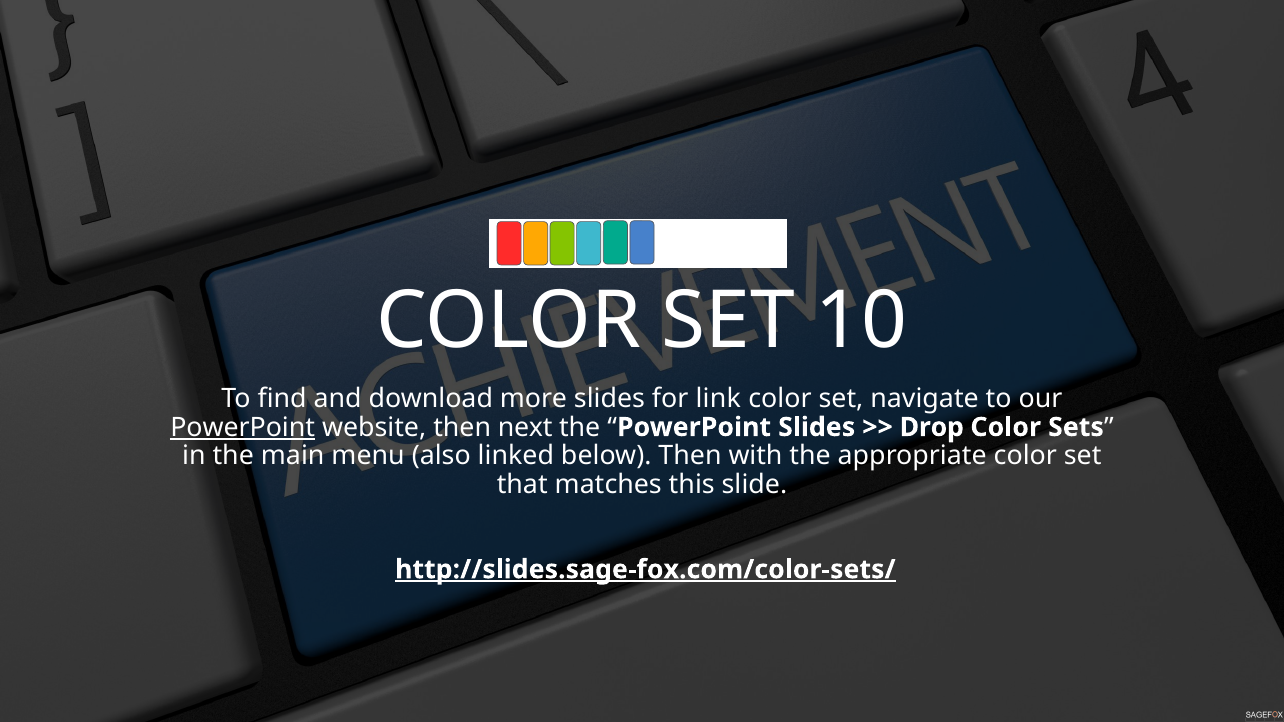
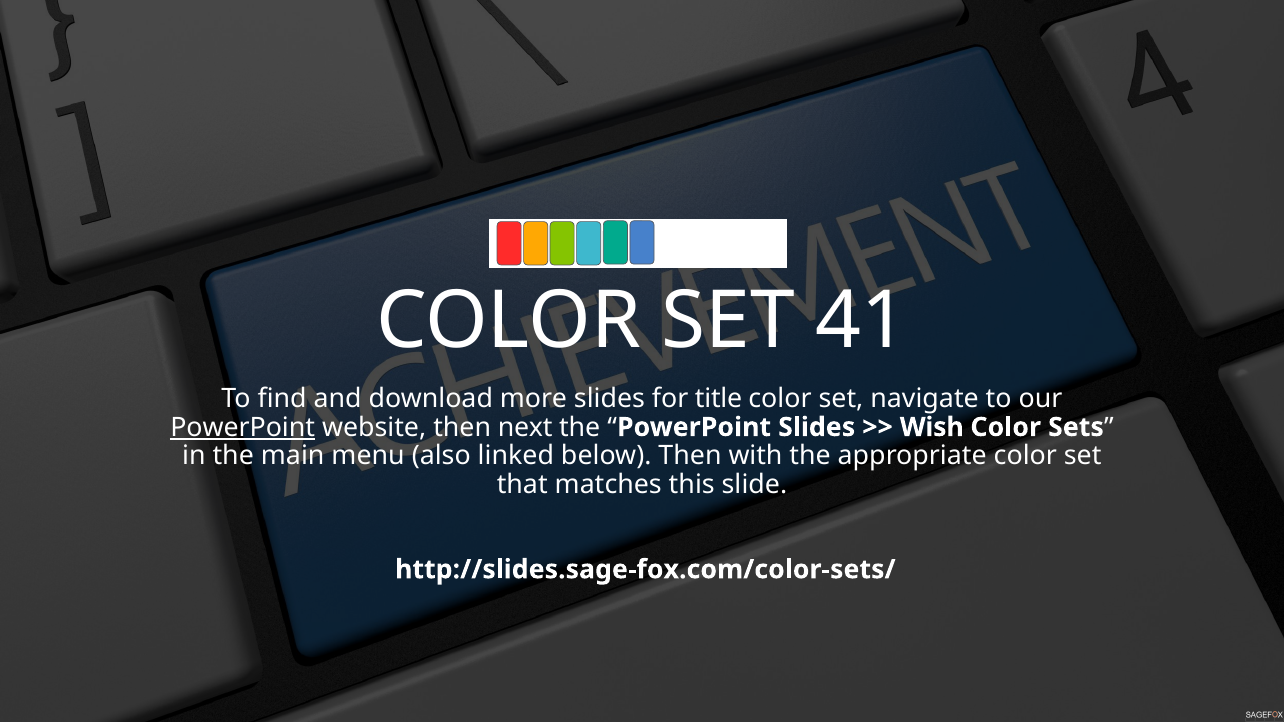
10: 10 -> 41
link: link -> title
Drop: Drop -> Wish
http://slides.sage-fox.com/color-sets/ underline: present -> none
